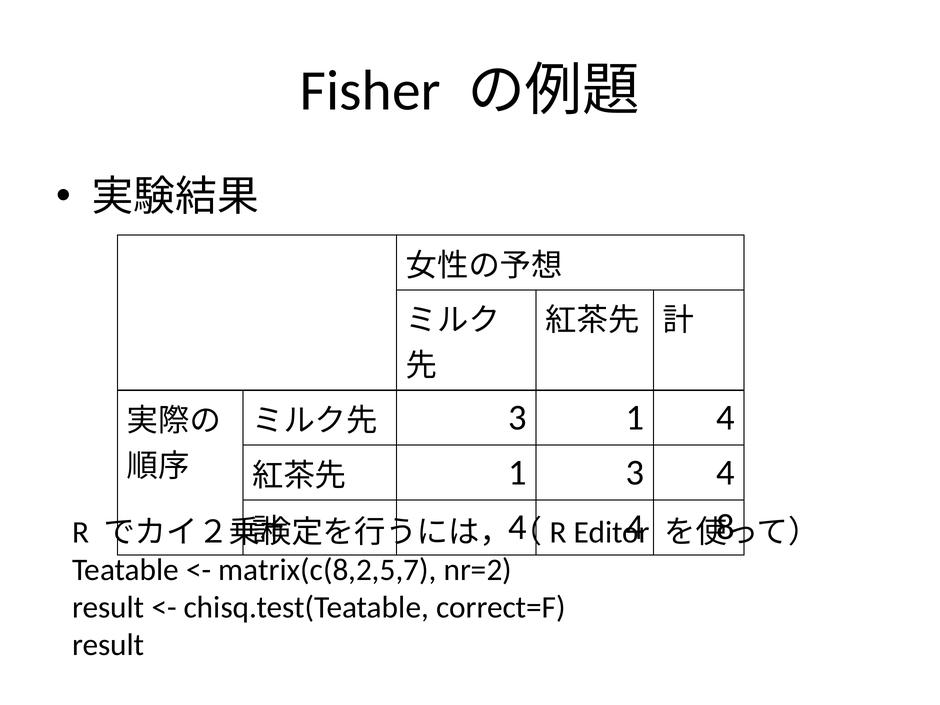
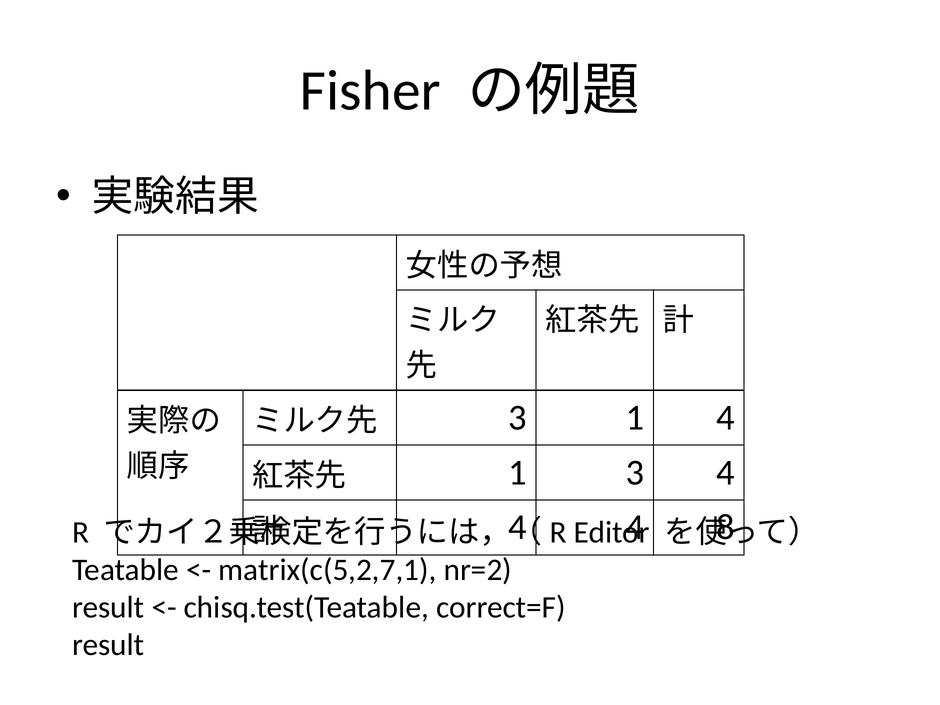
matrix(c(8,2,5,7: matrix(c(8,2,5,7 -> matrix(c(5,2,7,1
